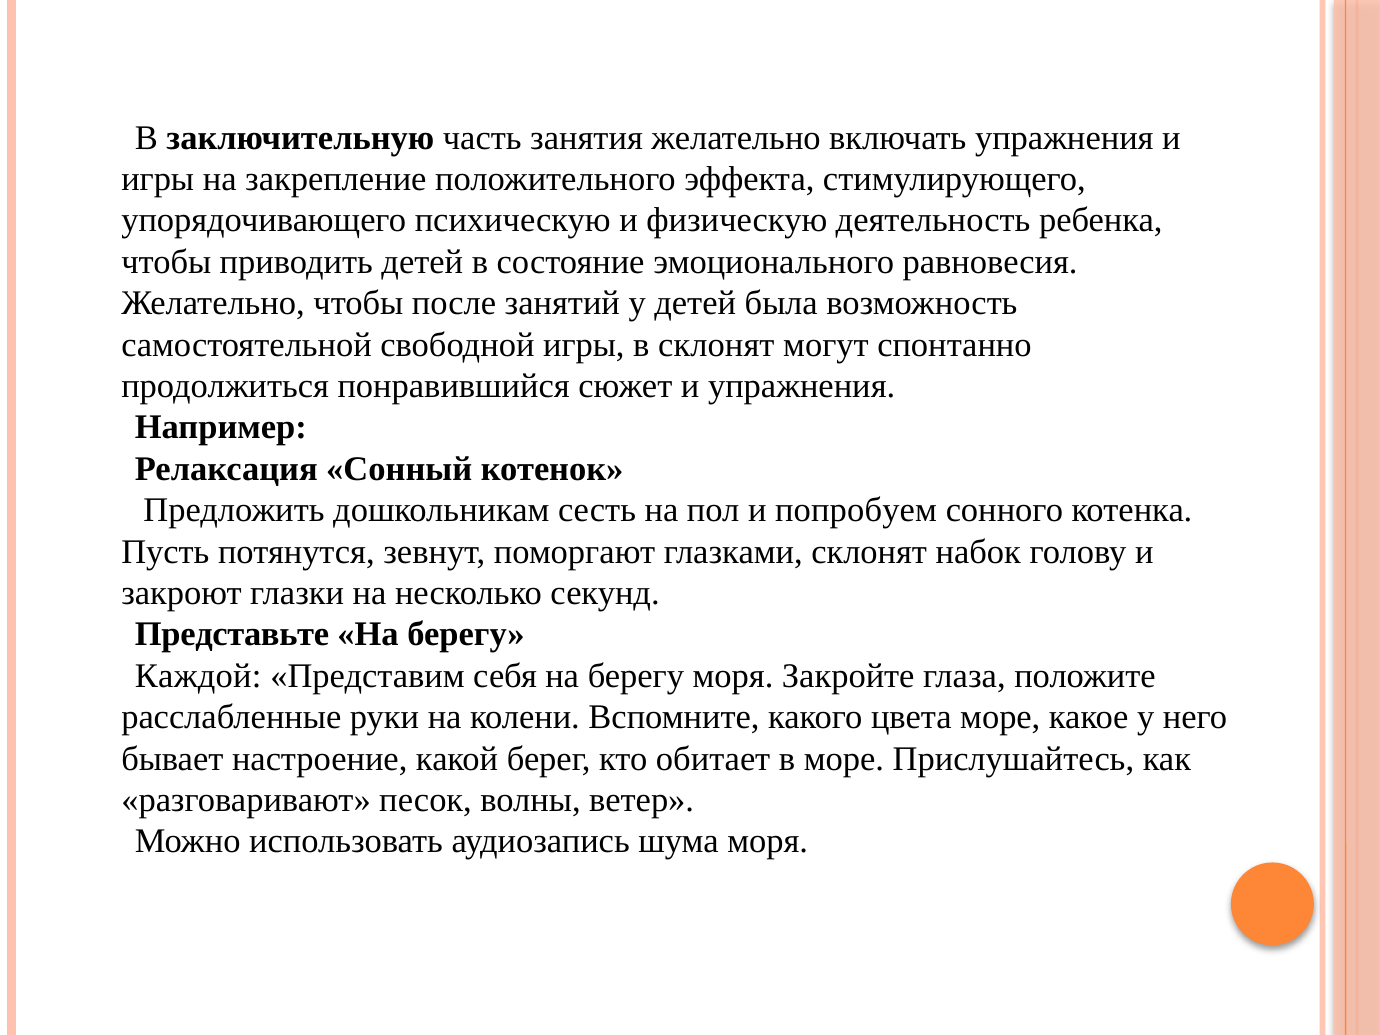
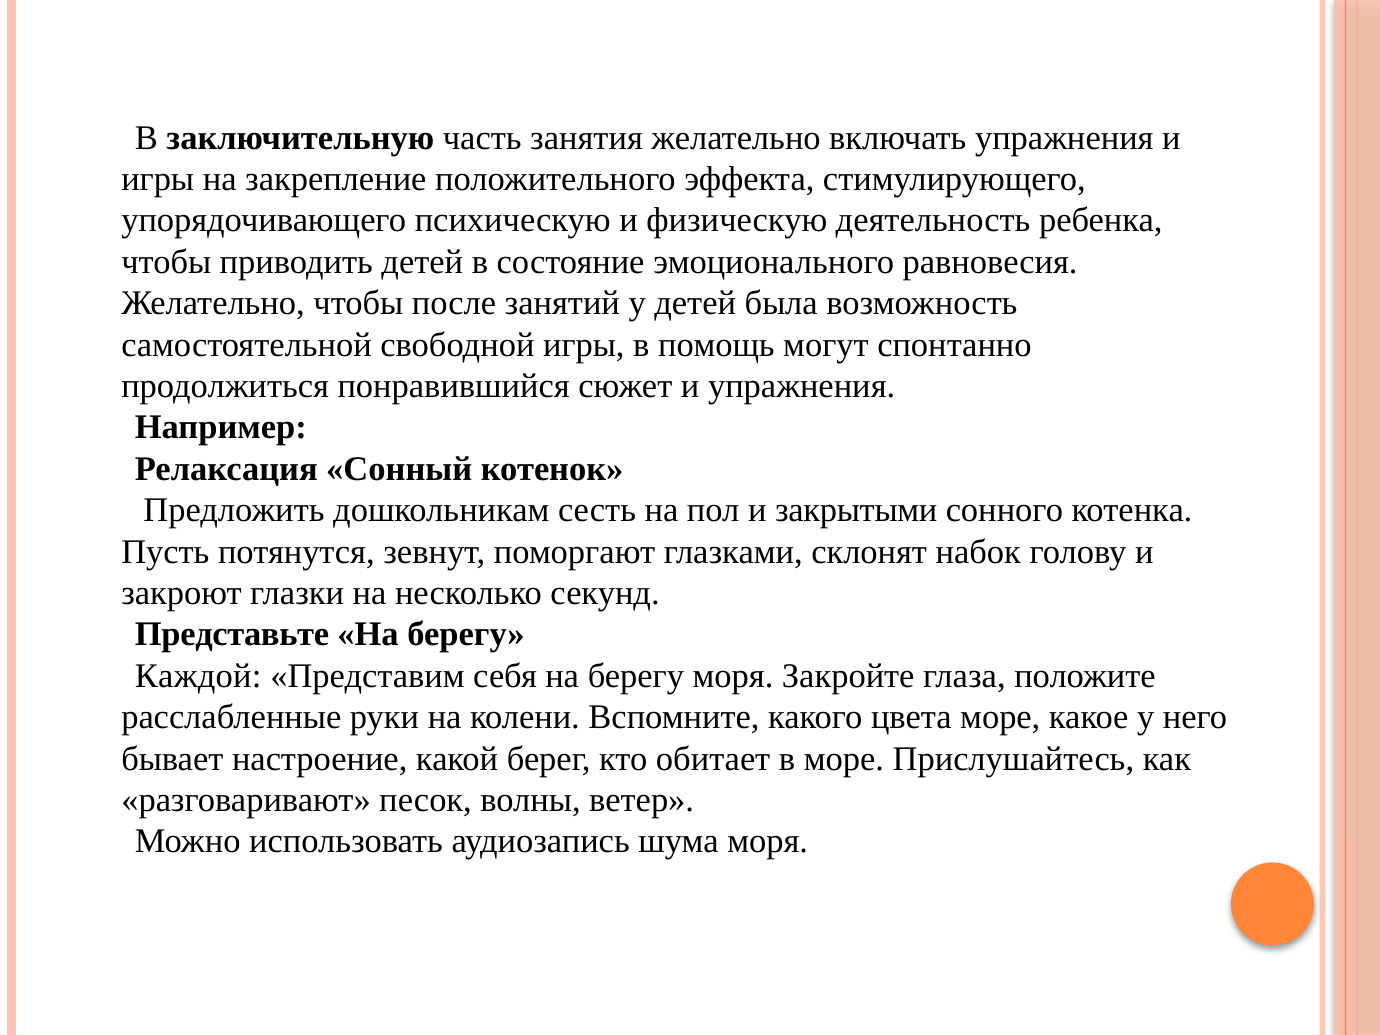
в склонят: склонят -> помощь
попробуем: попробуем -> закрытыми
